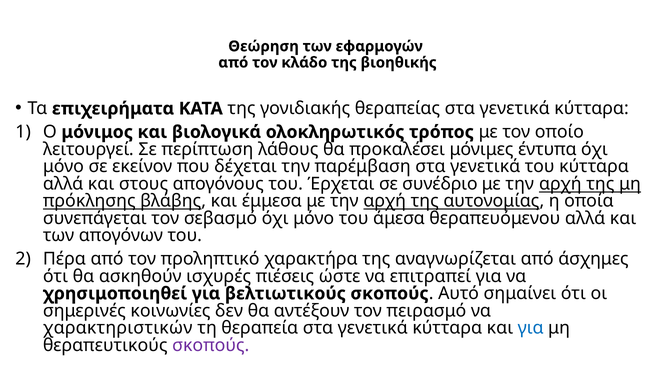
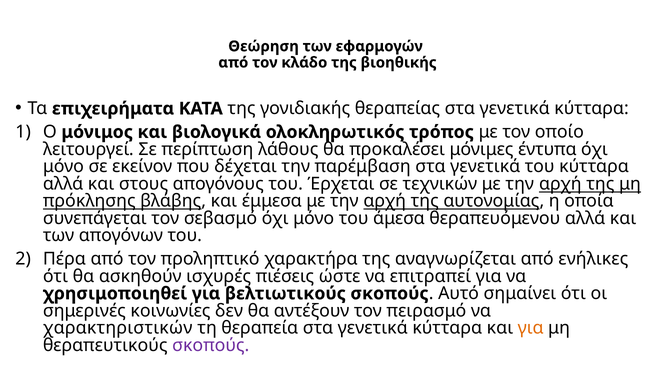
συνέδριο: συνέδριο -> τεχνικών
άσχημες: άσχημες -> ενήλικες
για at (531, 328) colour: blue -> orange
